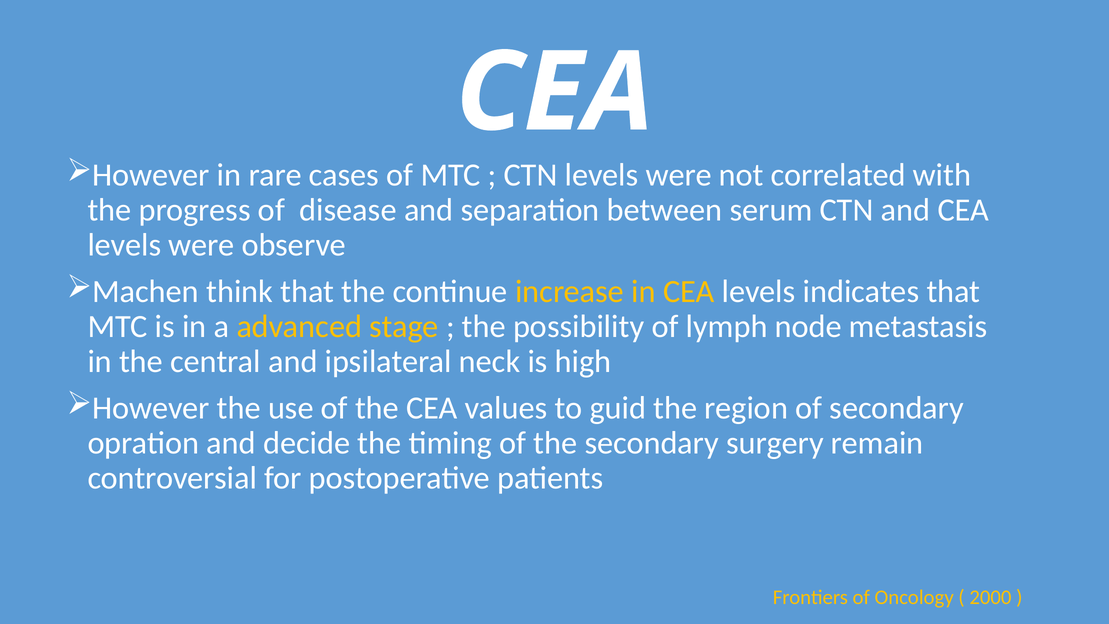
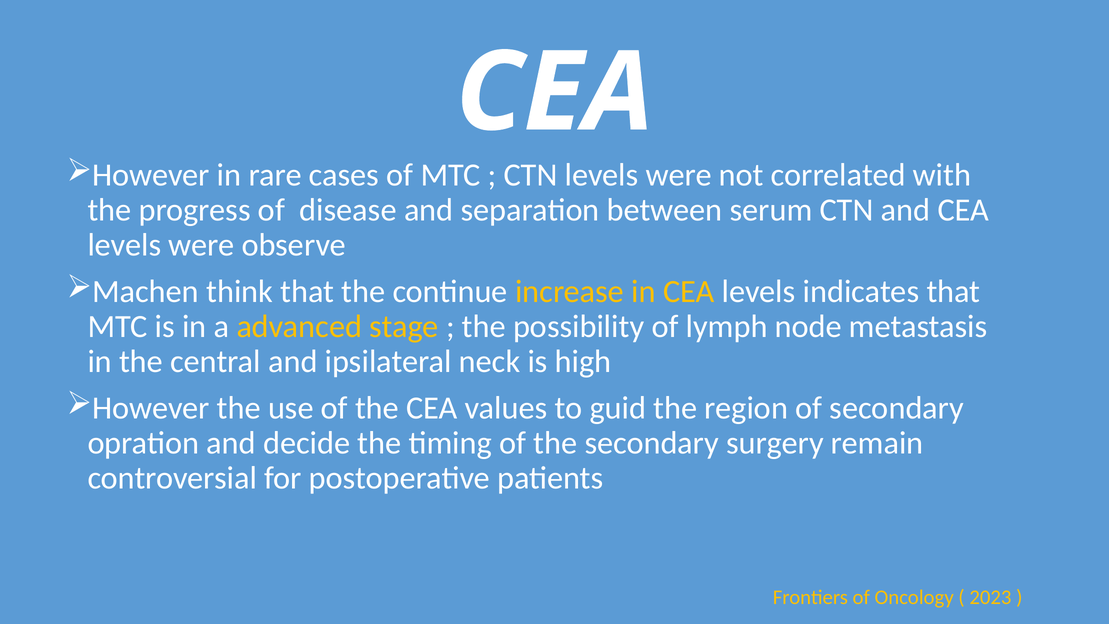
2000: 2000 -> 2023
